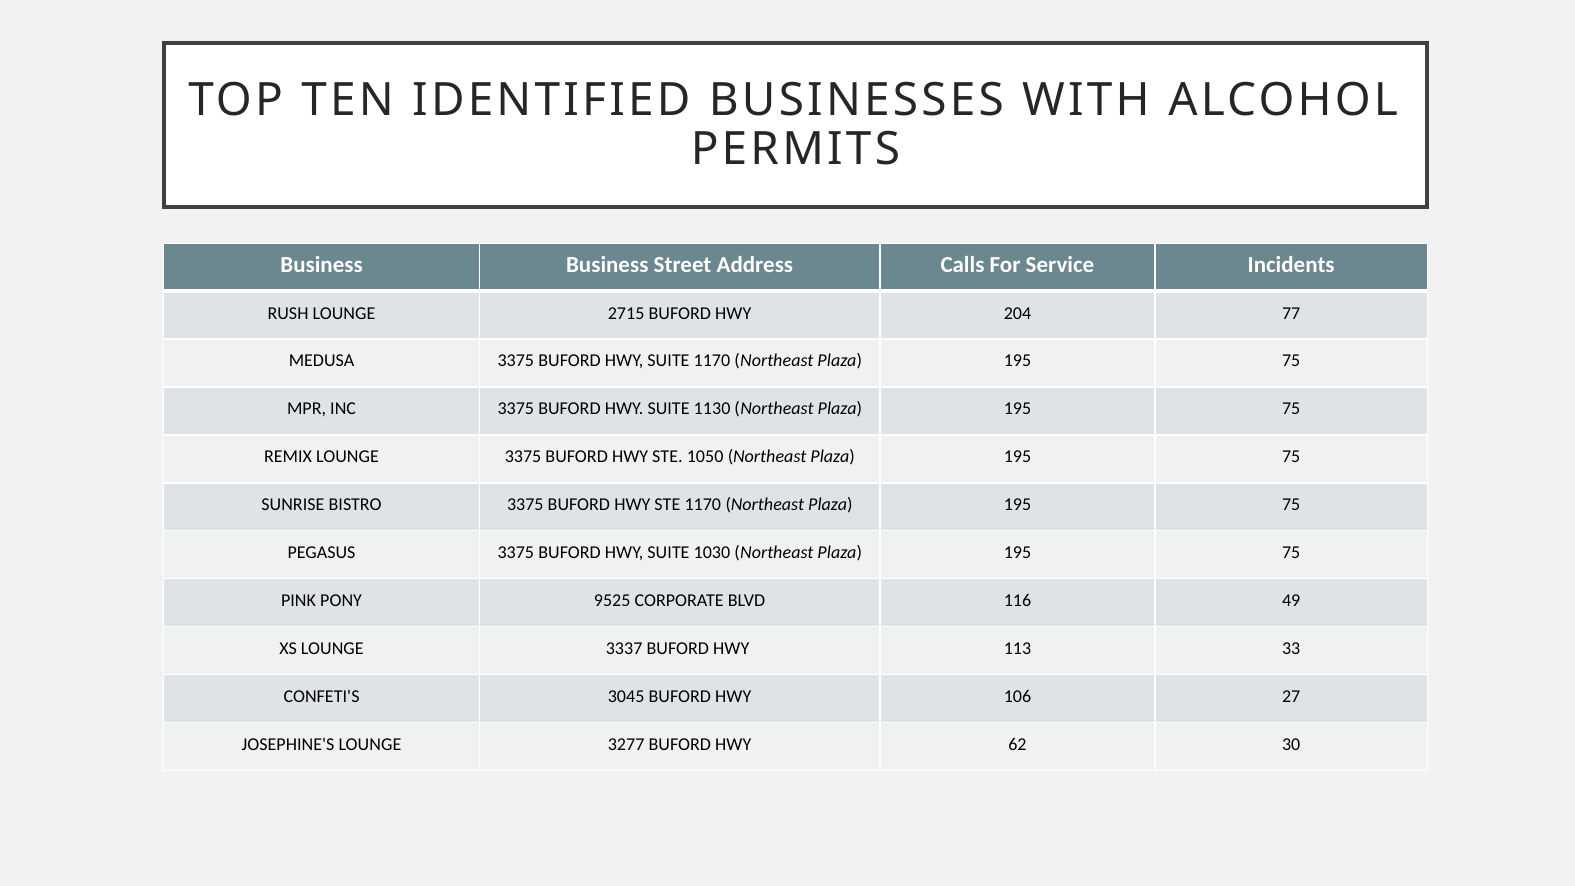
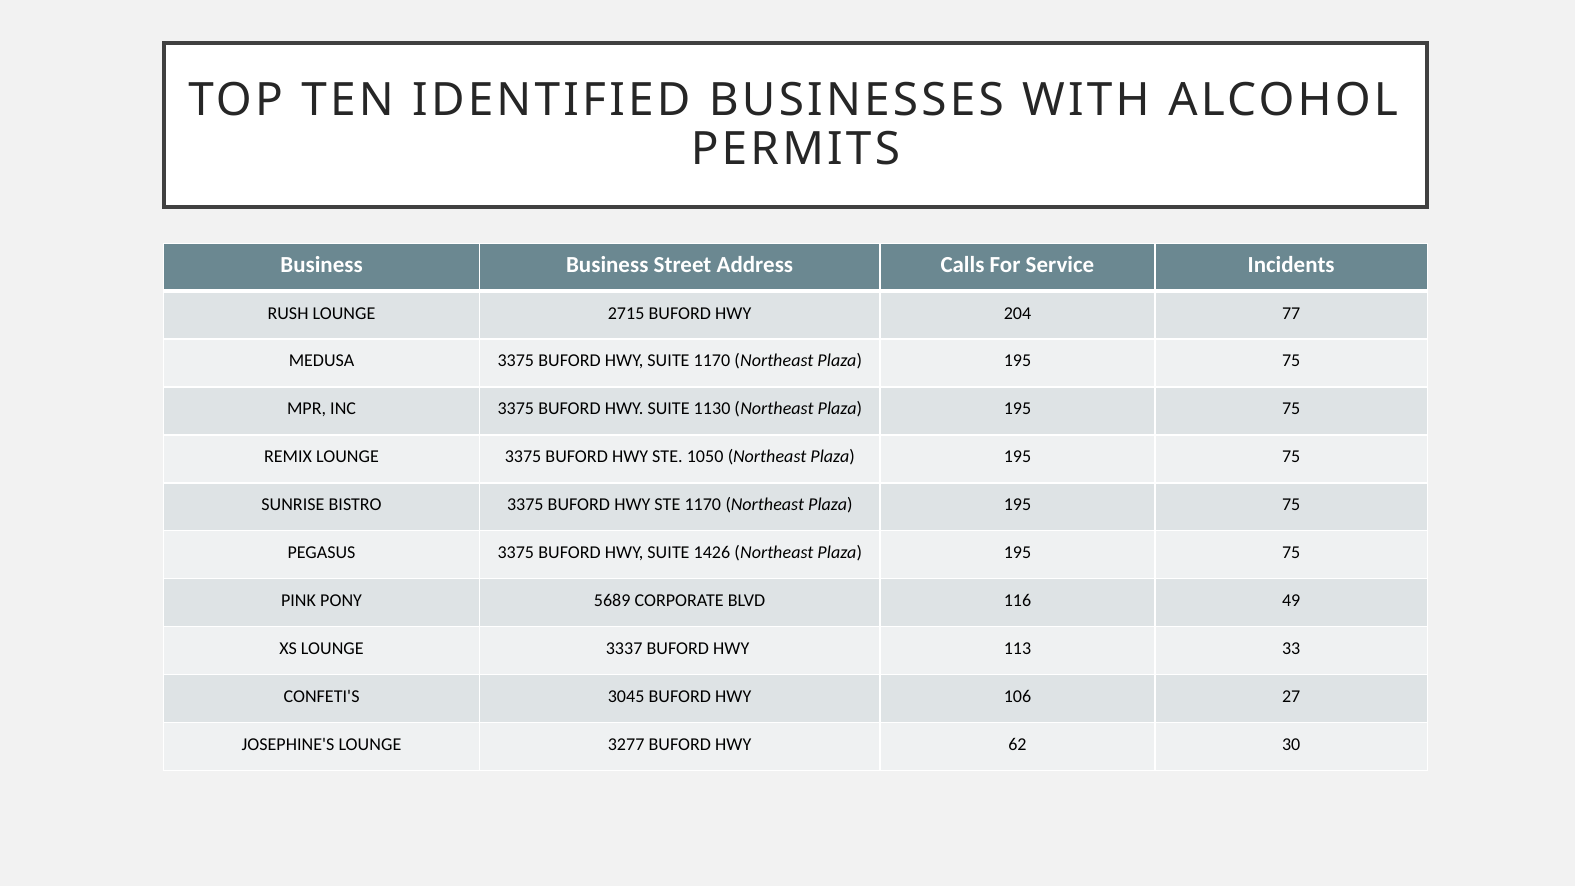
1030: 1030 -> 1426
9525: 9525 -> 5689
